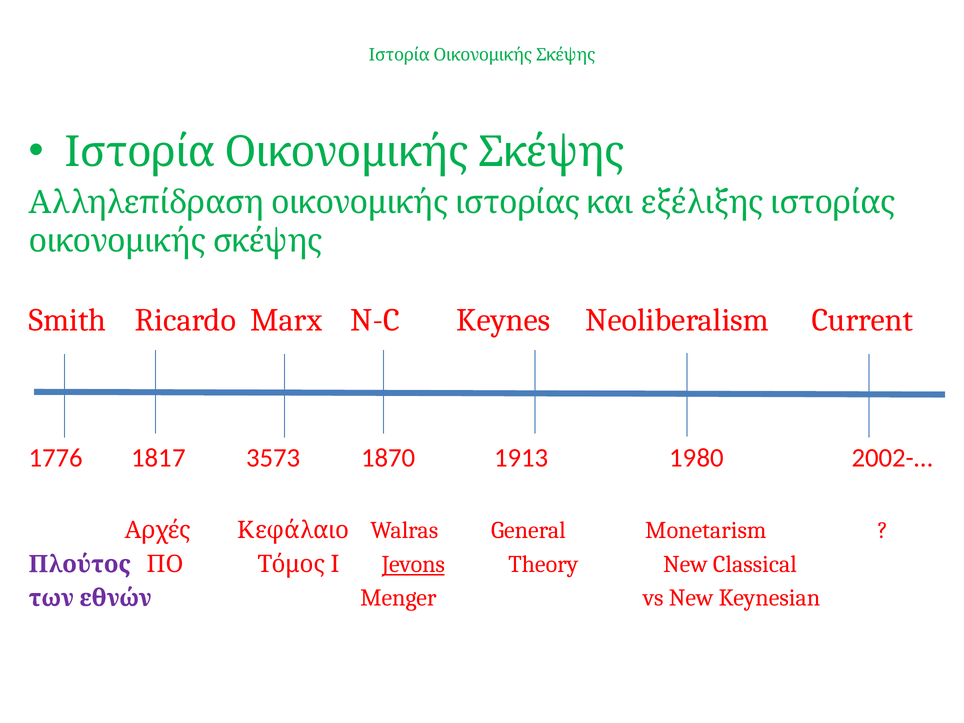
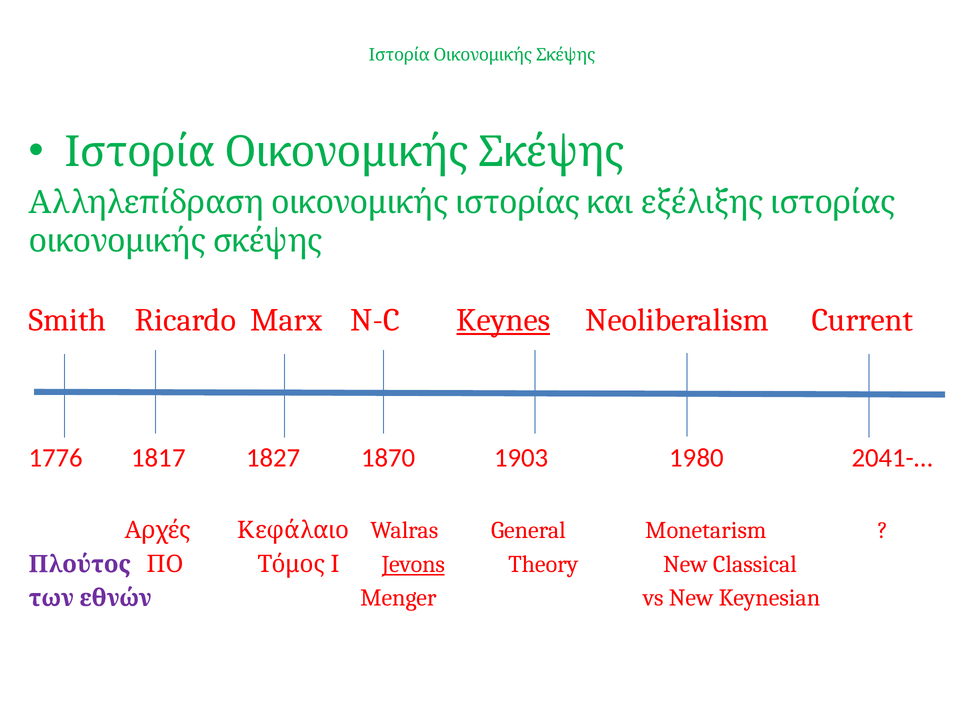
Keynes underline: none -> present
3573: 3573 -> 1827
1913: 1913 -> 1903
2002-…: 2002-… -> 2041-…
